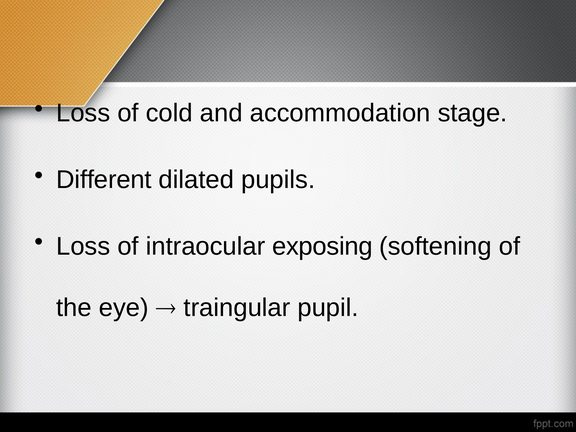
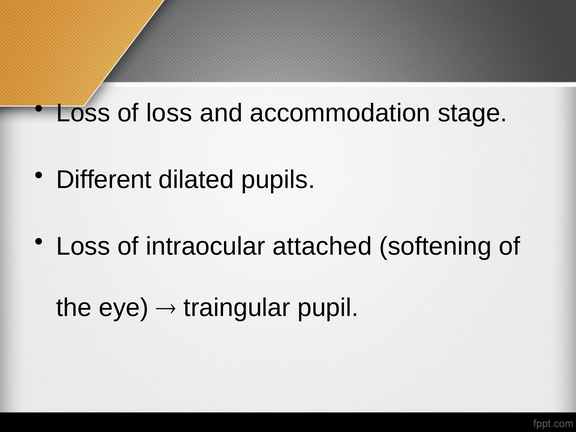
of cold: cold -> loss
exposing: exposing -> attached
